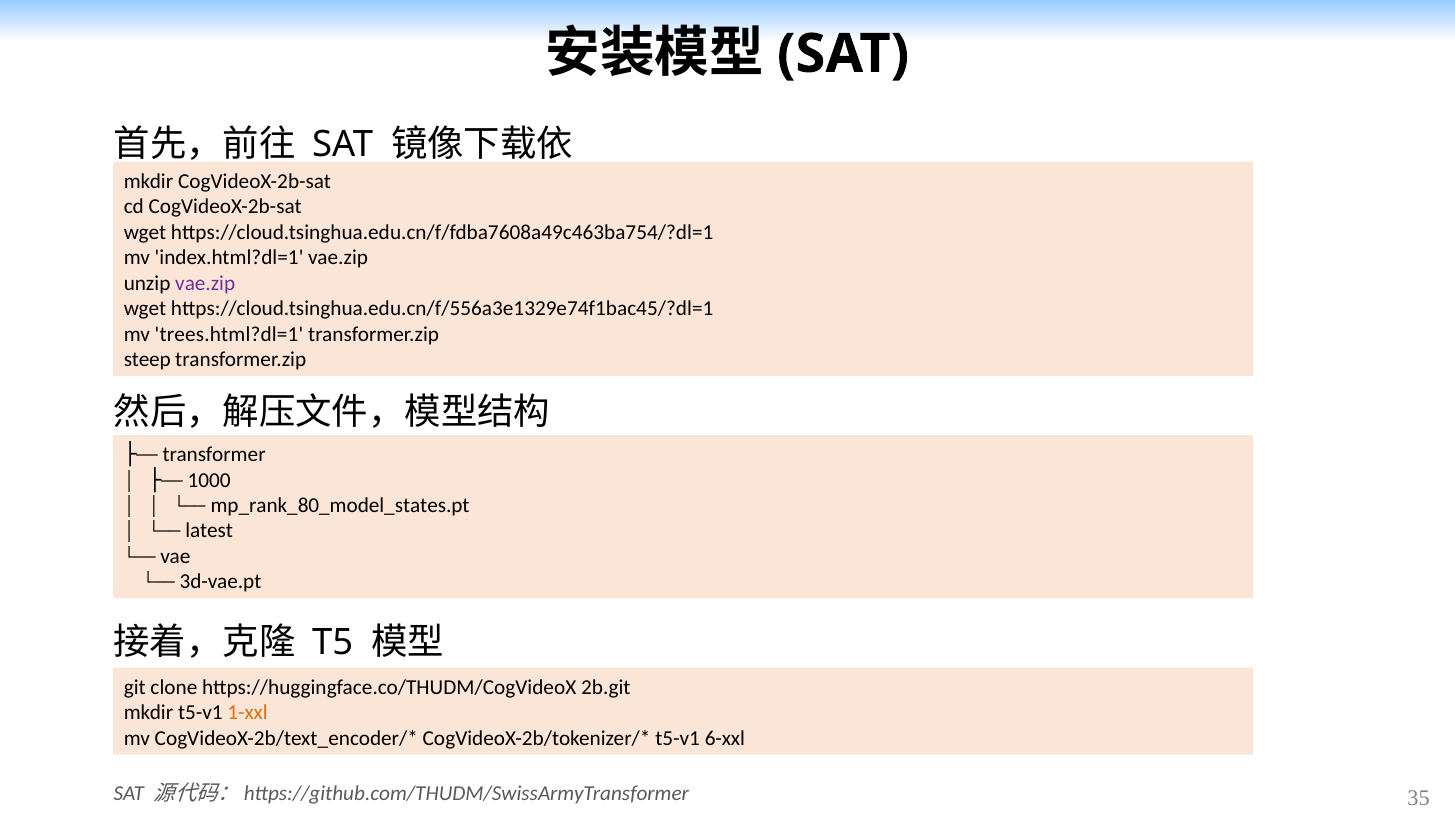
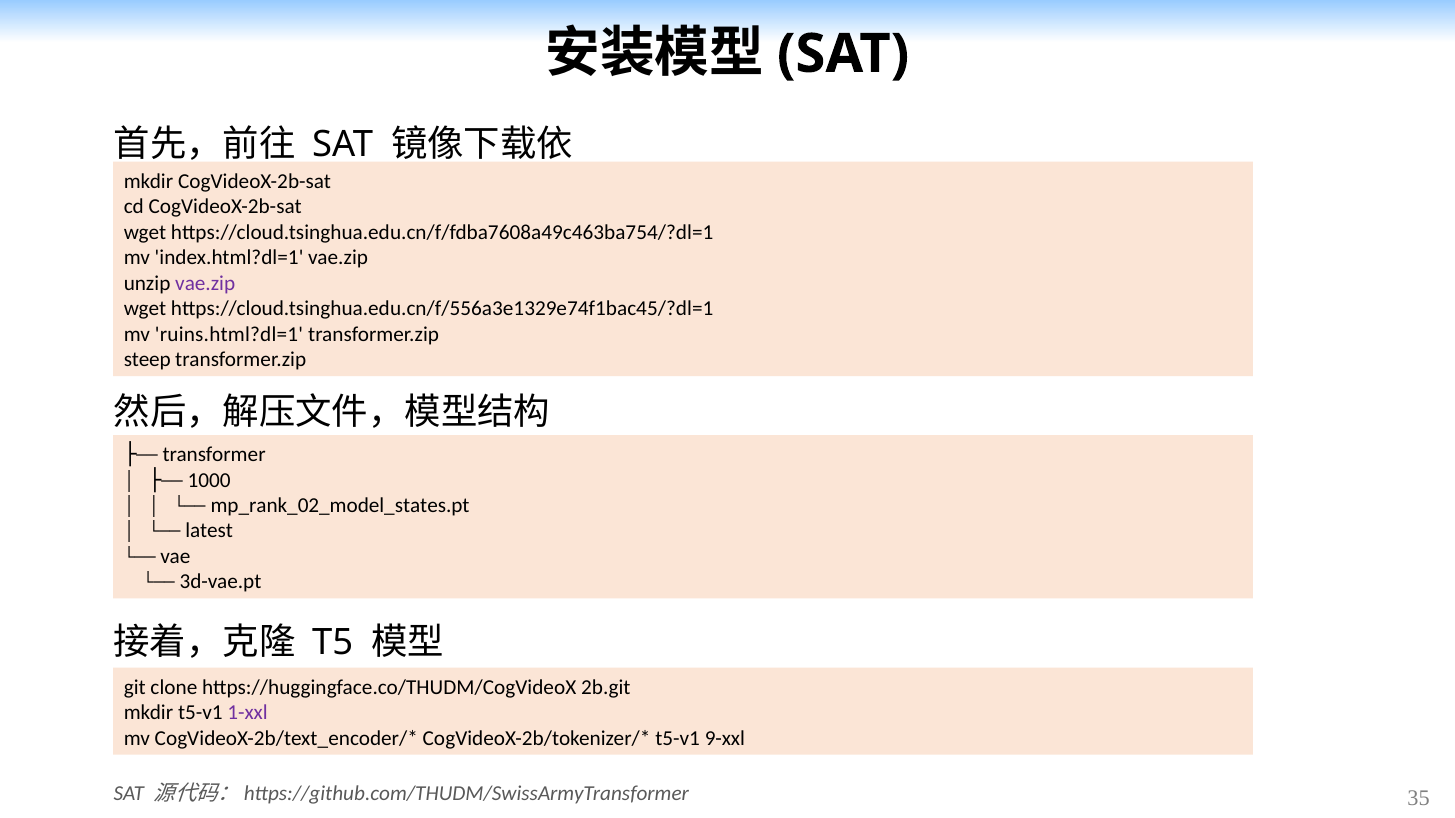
trees.html?dl=1: trees.html?dl=1 -> ruins.html?dl=1
mp_rank_80_model_states.pt: mp_rank_80_model_states.pt -> mp_rank_02_model_states.pt
1-xxl colour: orange -> purple
6-xxl: 6-xxl -> 9-xxl
